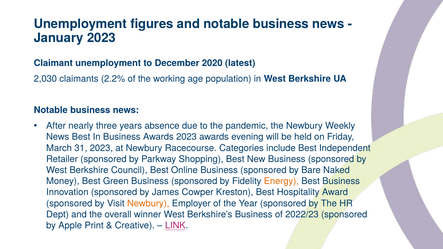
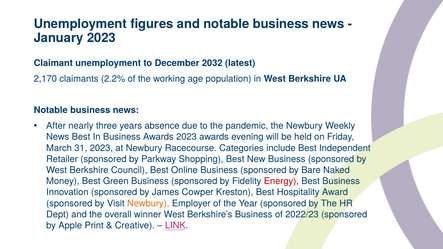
2020: 2020 -> 2032
2,030: 2,030 -> 2,170
Energy colour: orange -> red
